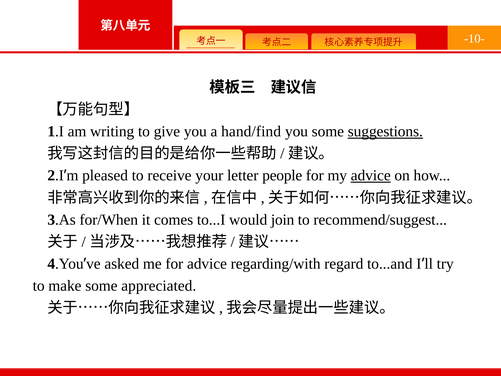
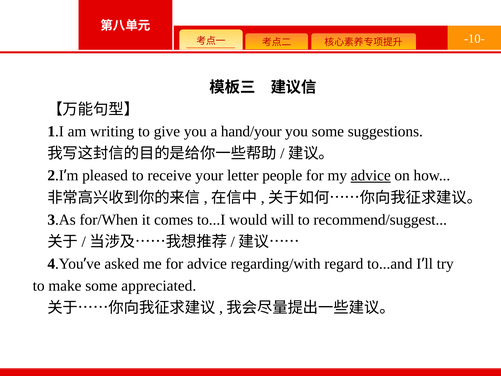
hand/find: hand/find -> hand/your
suggestions underline: present -> none
join: join -> will
